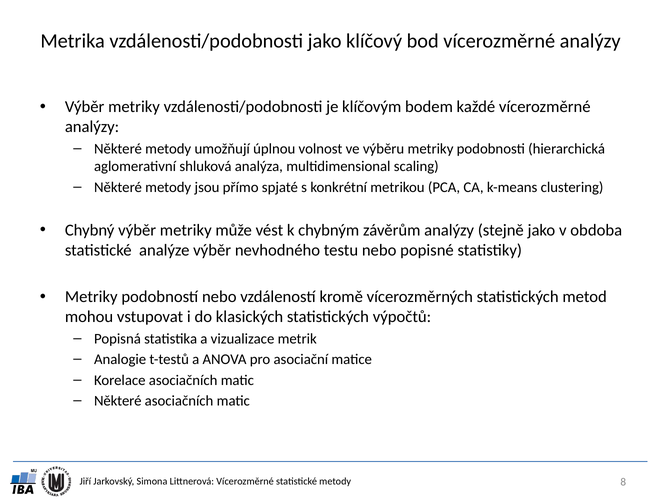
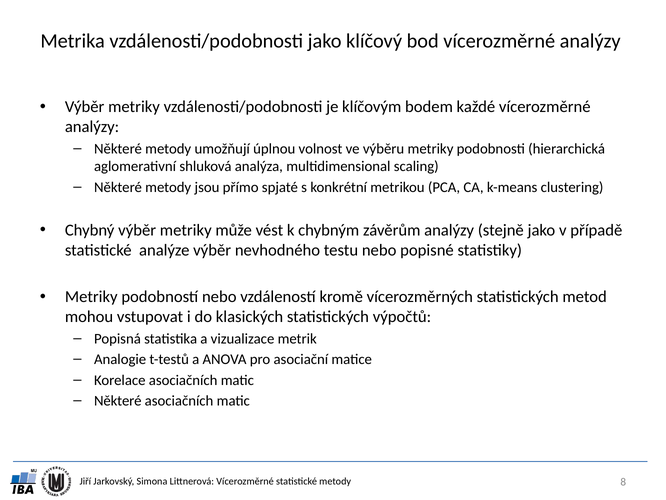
obdoba: obdoba -> případě
